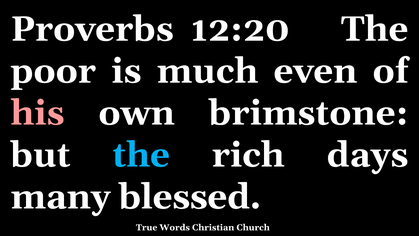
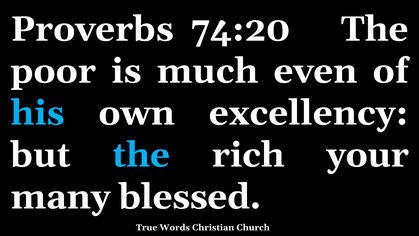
12:20: 12:20 -> 74:20
his colour: pink -> light blue
brimstone: brimstone -> excellency
days: days -> your
